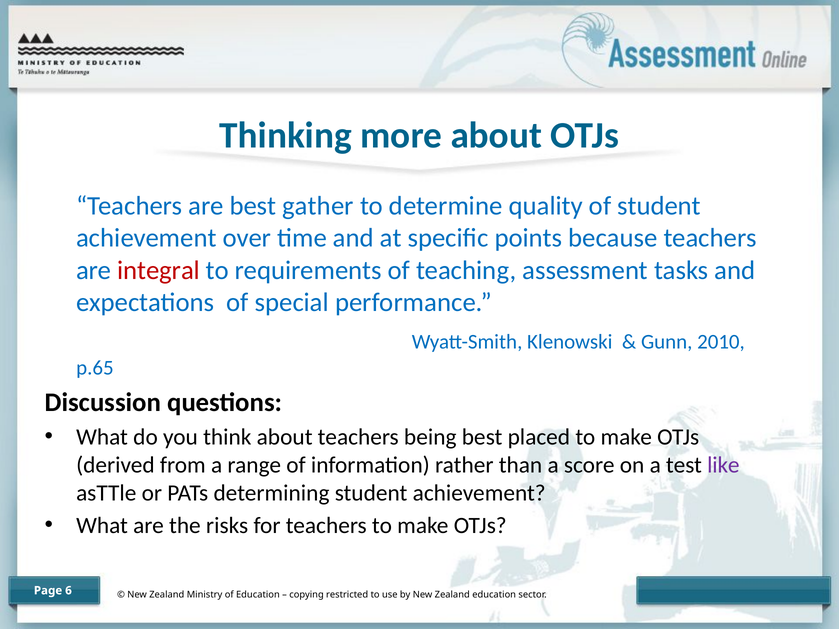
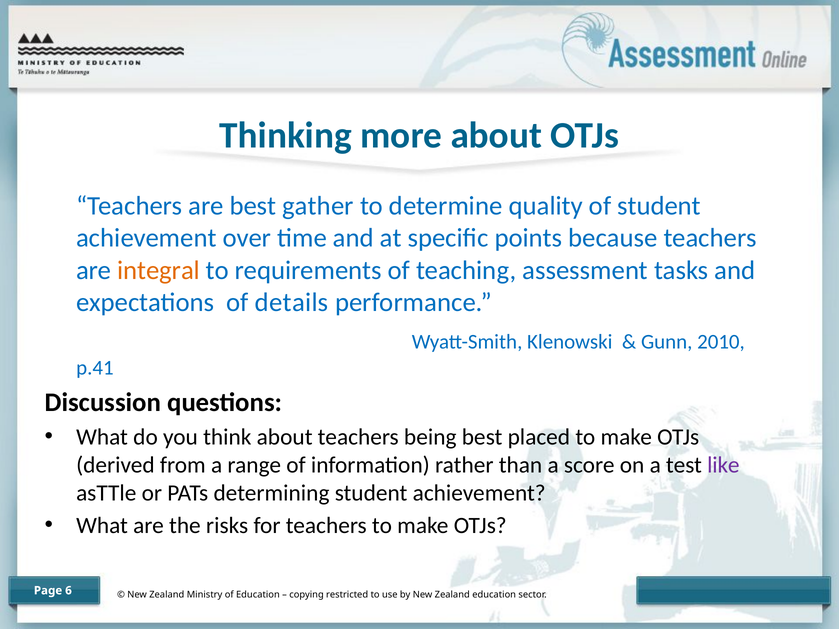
integral colour: red -> orange
special: special -> details
p.65: p.65 -> p.41
